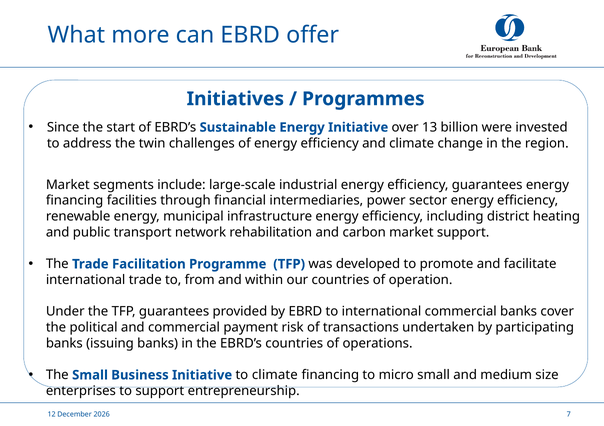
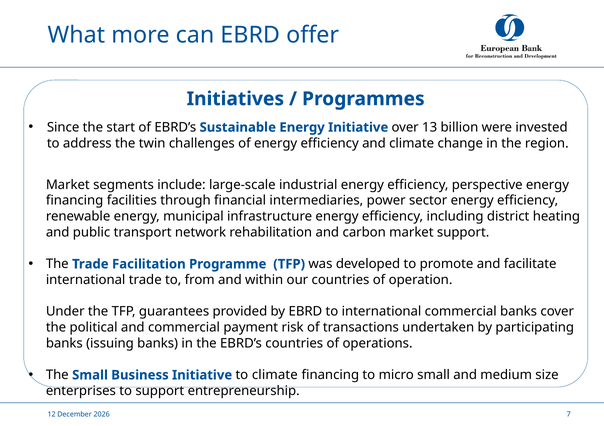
efficiency guarantees: guarantees -> perspective
